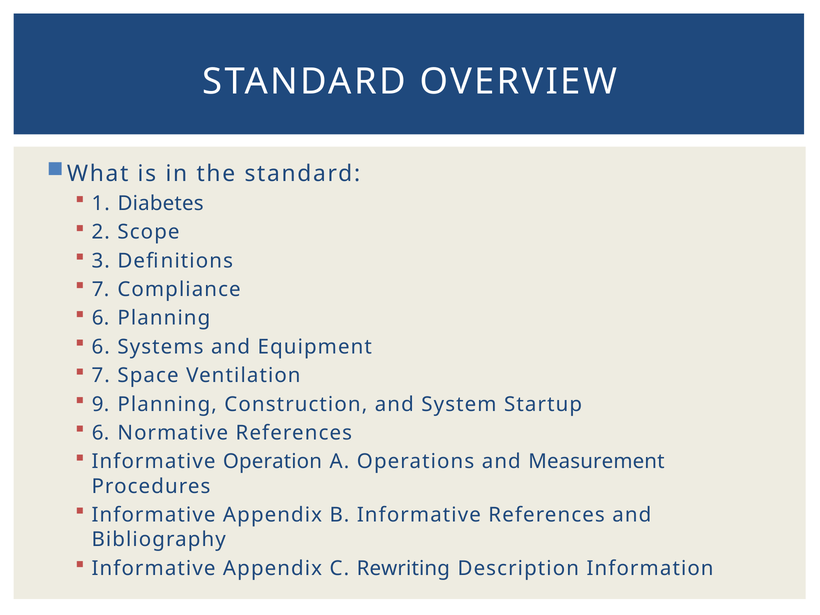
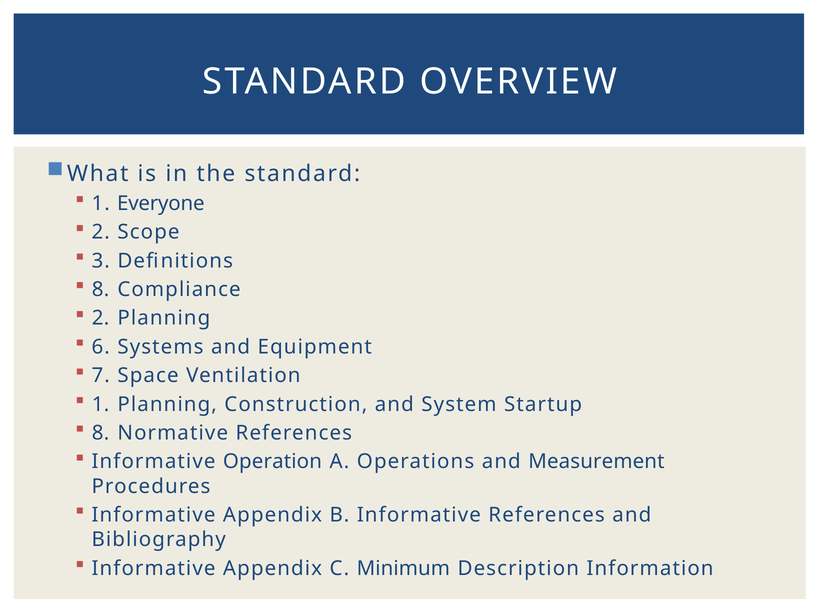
Diabetes: Diabetes -> Everyone
7 at (101, 290): 7 -> 8
6 at (101, 318): 6 -> 2
9 at (101, 404): 9 -> 1
6 at (101, 433): 6 -> 8
Rewriting: Rewriting -> Minimum
